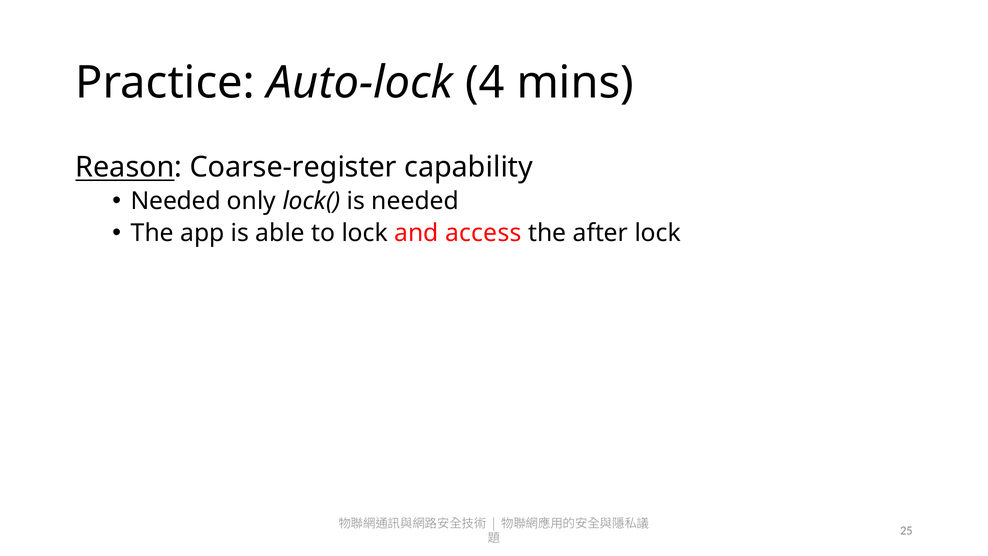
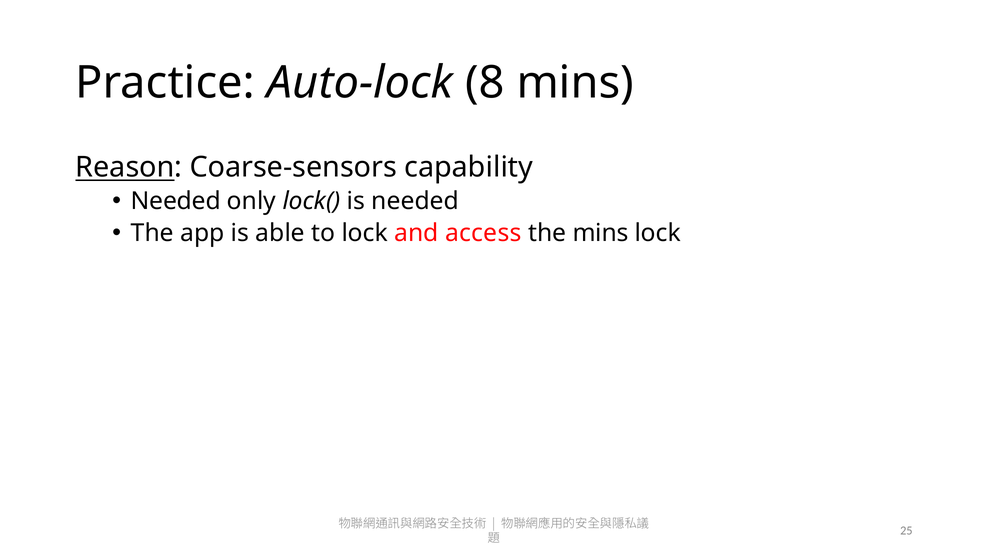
4: 4 -> 8
Coarse-register: Coarse-register -> Coarse-sensors
the after: after -> mins
